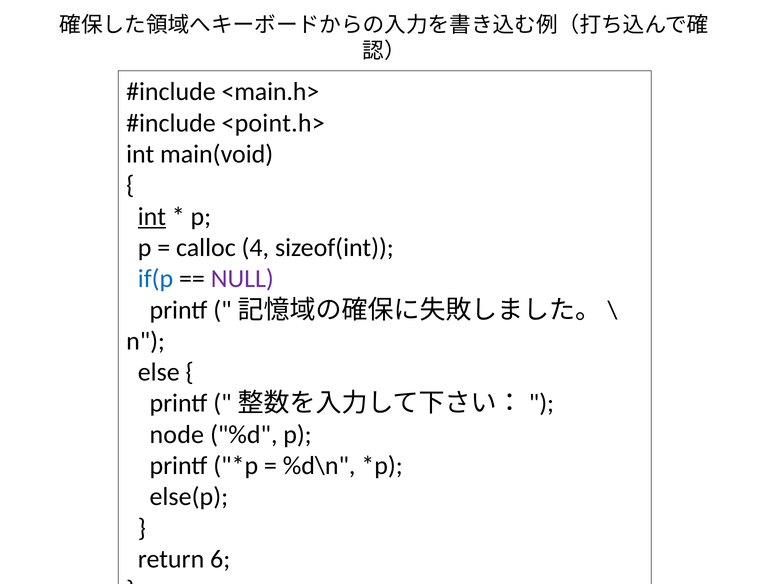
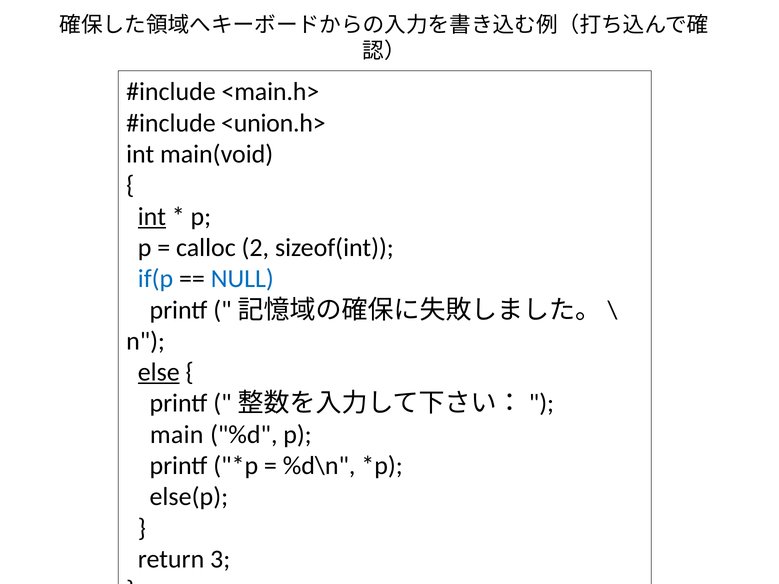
<point.h>: <point.h> -> <union.h>
4: 4 -> 2
NULL colour: purple -> blue
else underline: none -> present
node: node -> main
6: 6 -> 3
